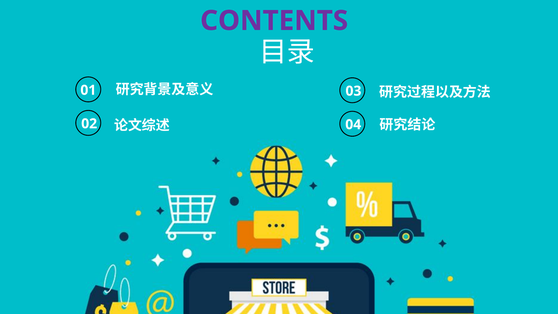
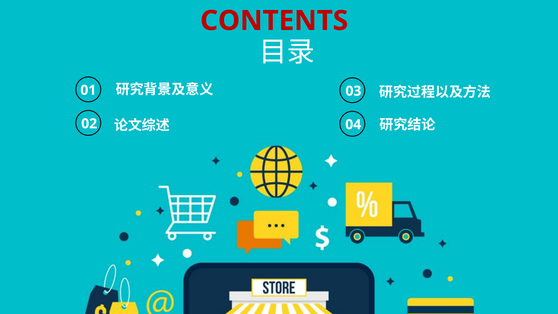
CONTENTS colour: purple -> red
